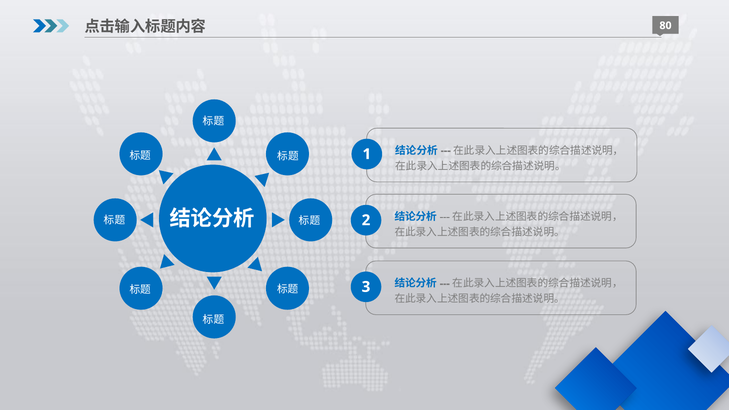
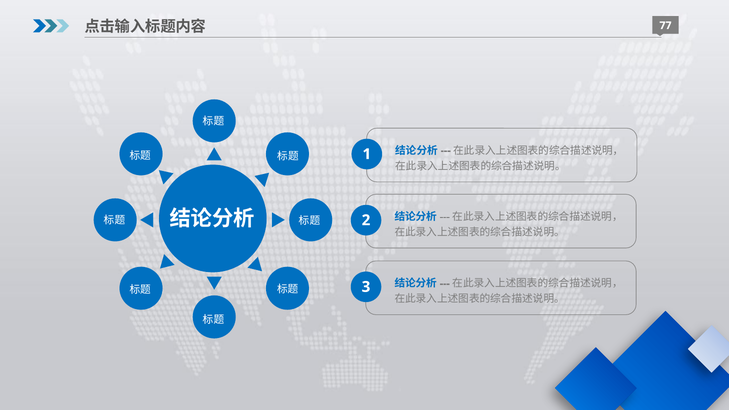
80: 80 -> 77
